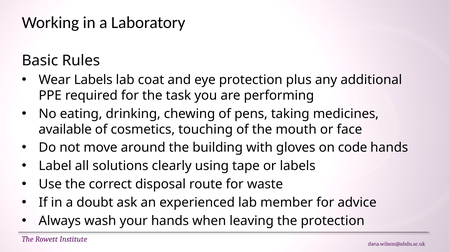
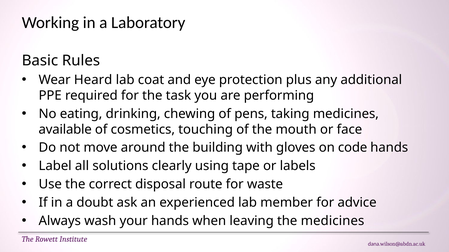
Wear Labels: Labels -> Heard
the protection: protection -> medicines
